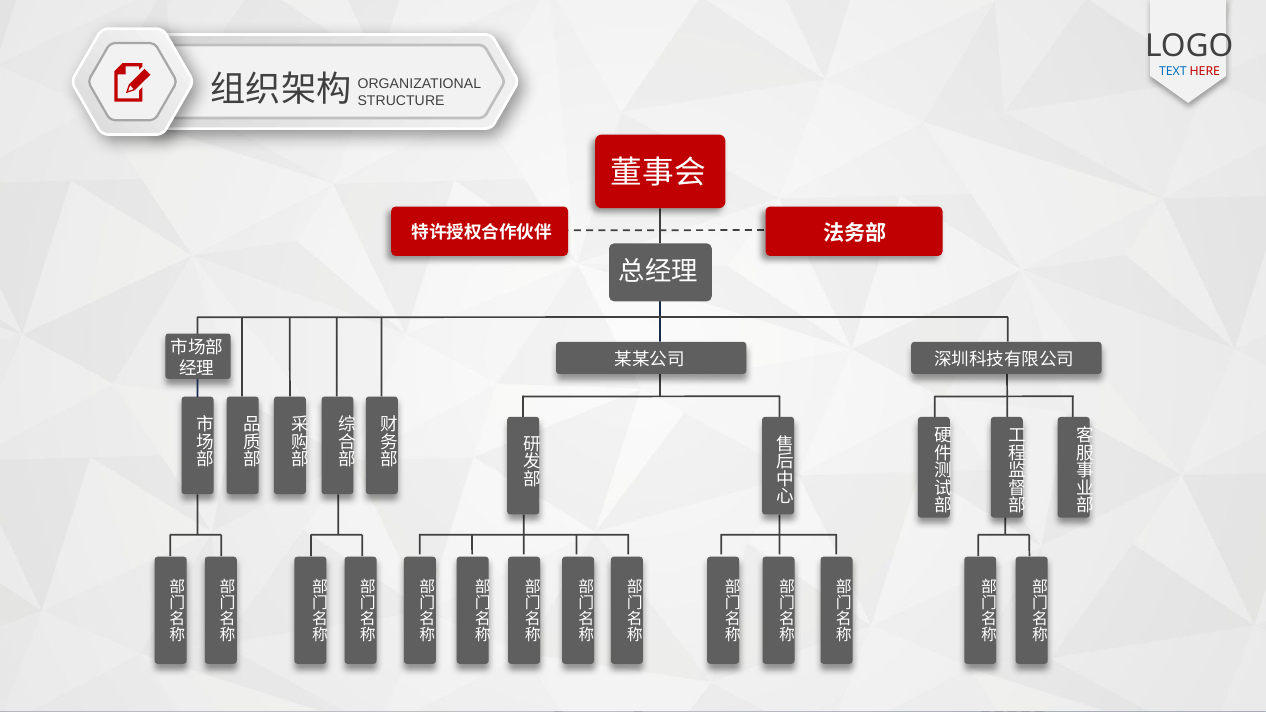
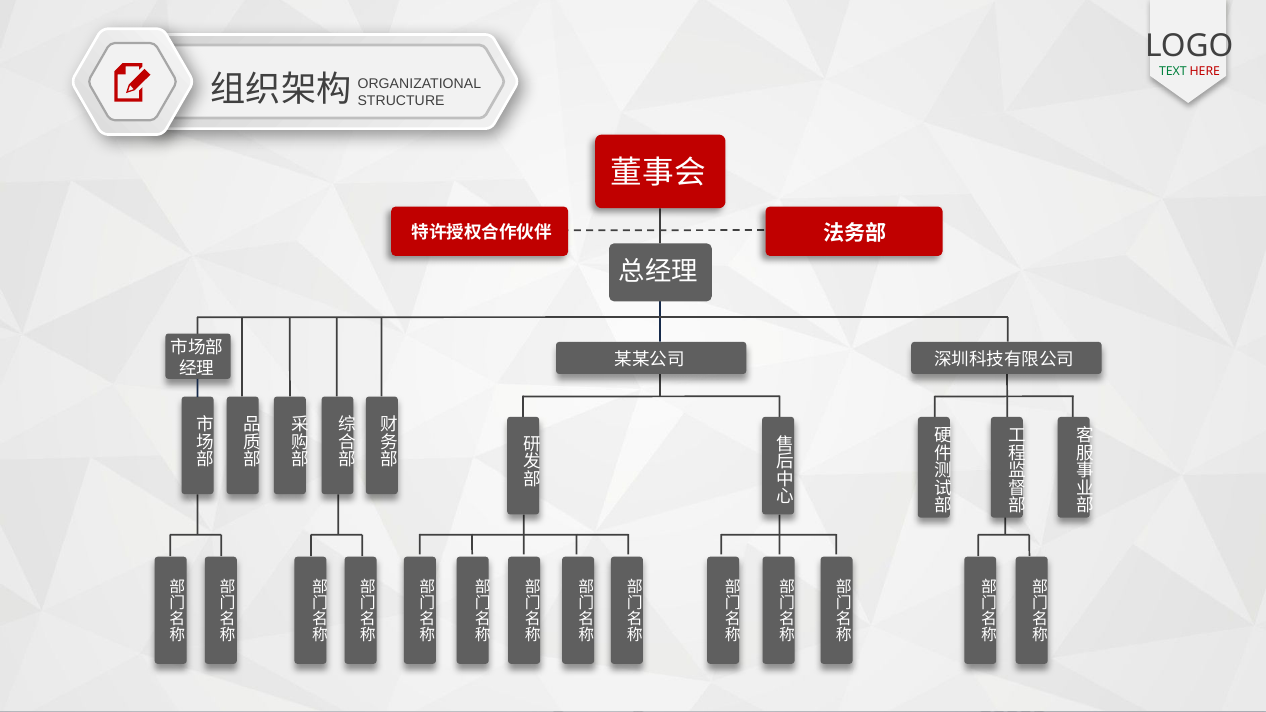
TEXT colour: blue -> green
